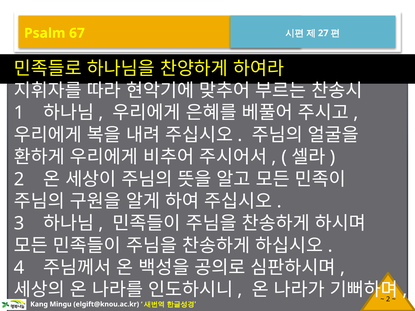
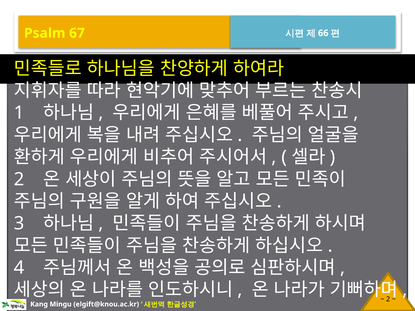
27: 27 -> 66
